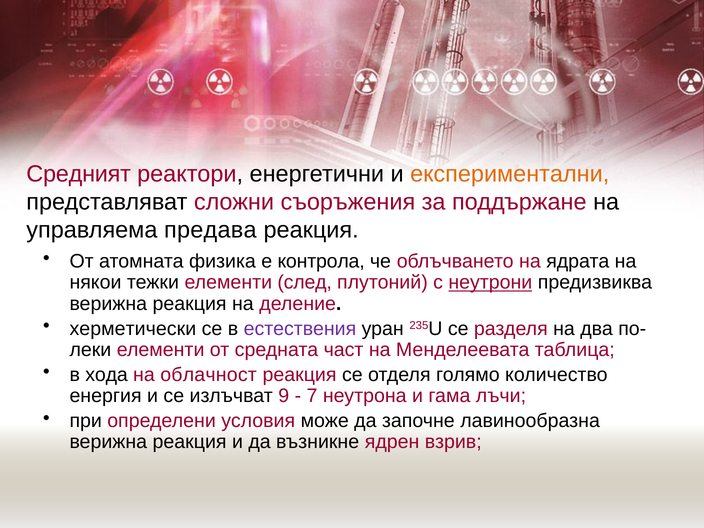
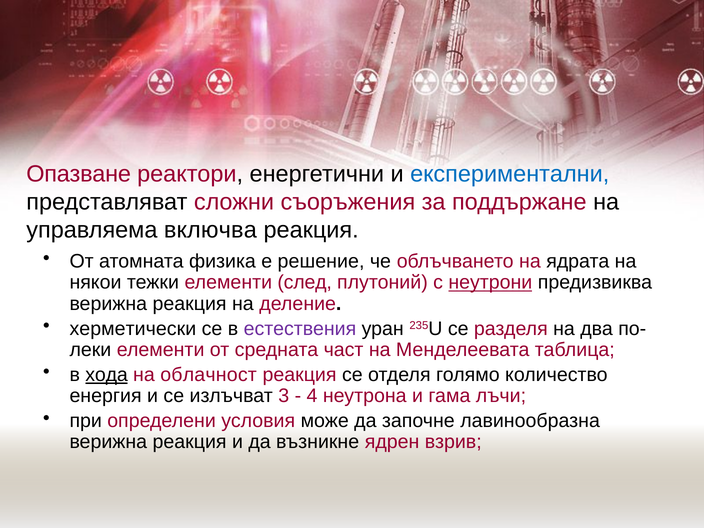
Средният: Средният -> Опазване
експериментални colour: orange -> blue
предава: предава -> включва
контрола: контрола -> решение
хода underline: none -> present
9: 9 -> 3
7: 7 -> 4
